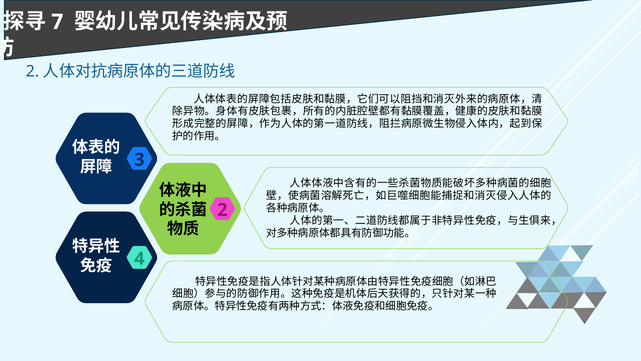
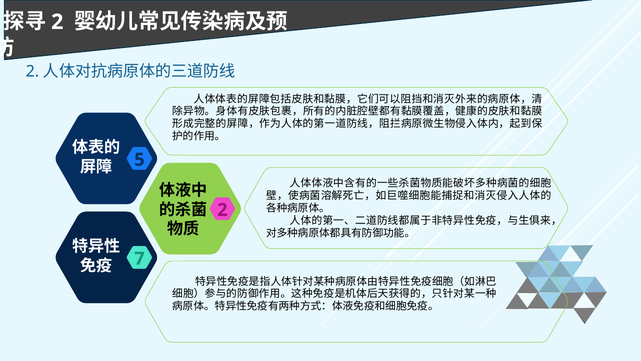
7 at (57, 22): 7 -> 2
3: 3 -> 5
4: 4 -> 7
